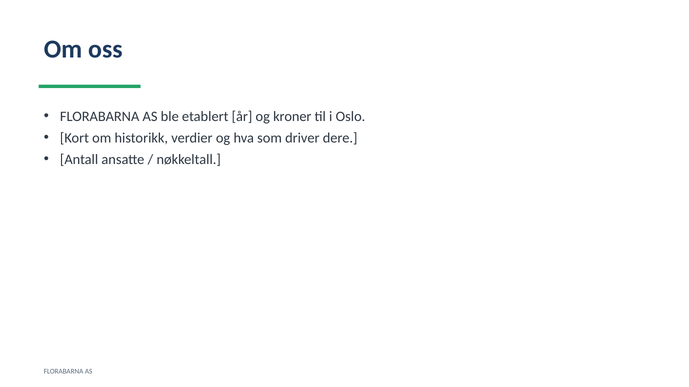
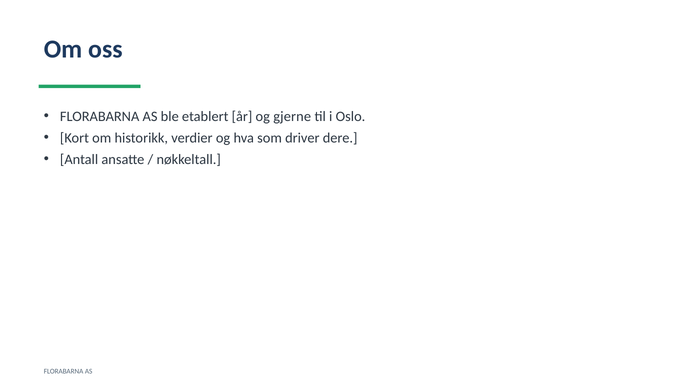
kroner: kroner -> gjerne
